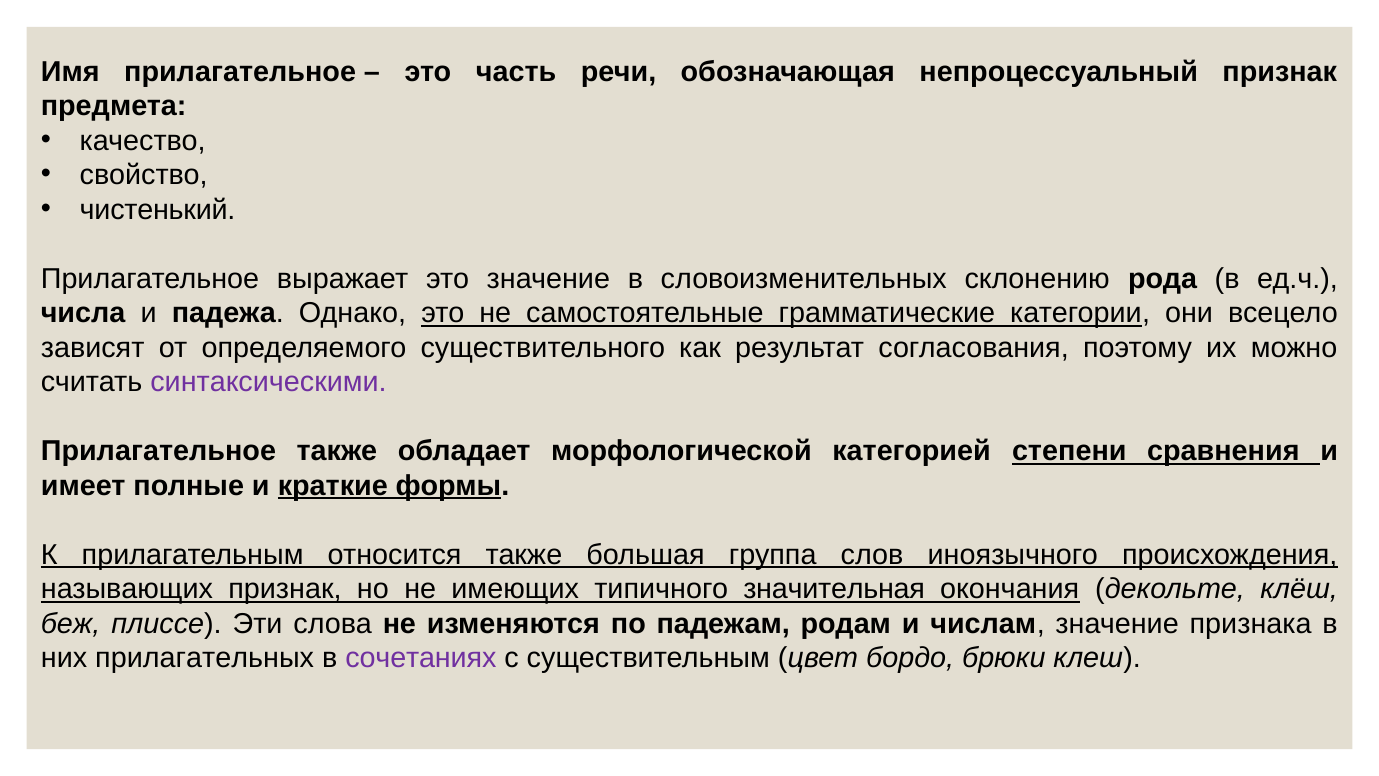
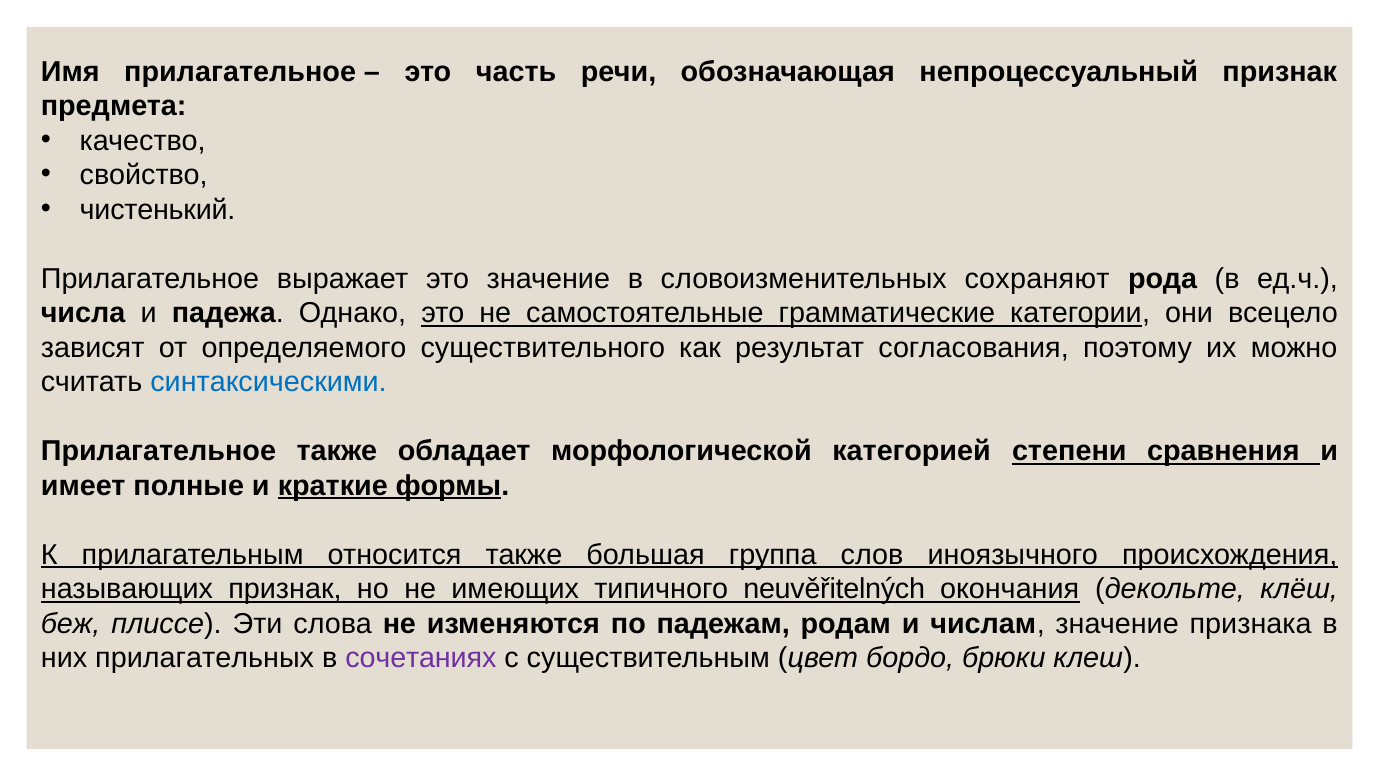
склонению: склонению -> сохраняют
синтаксическими colour: purple -> blue
значительная: значительная -> neuvěřitelných
